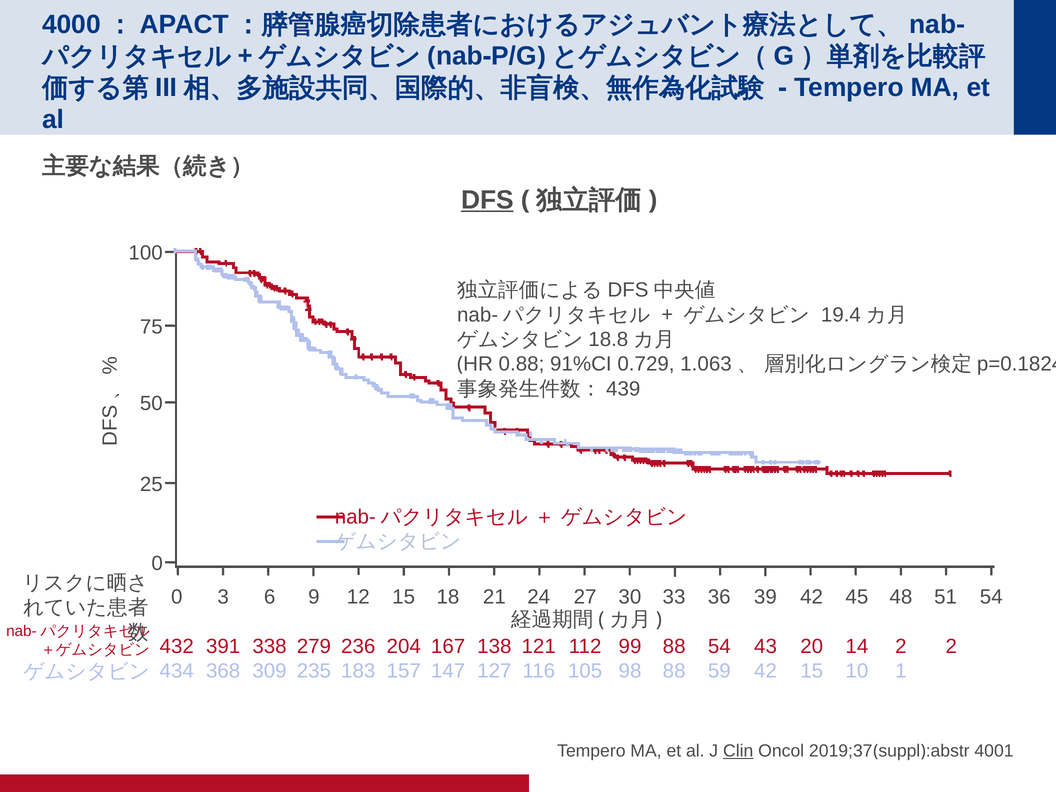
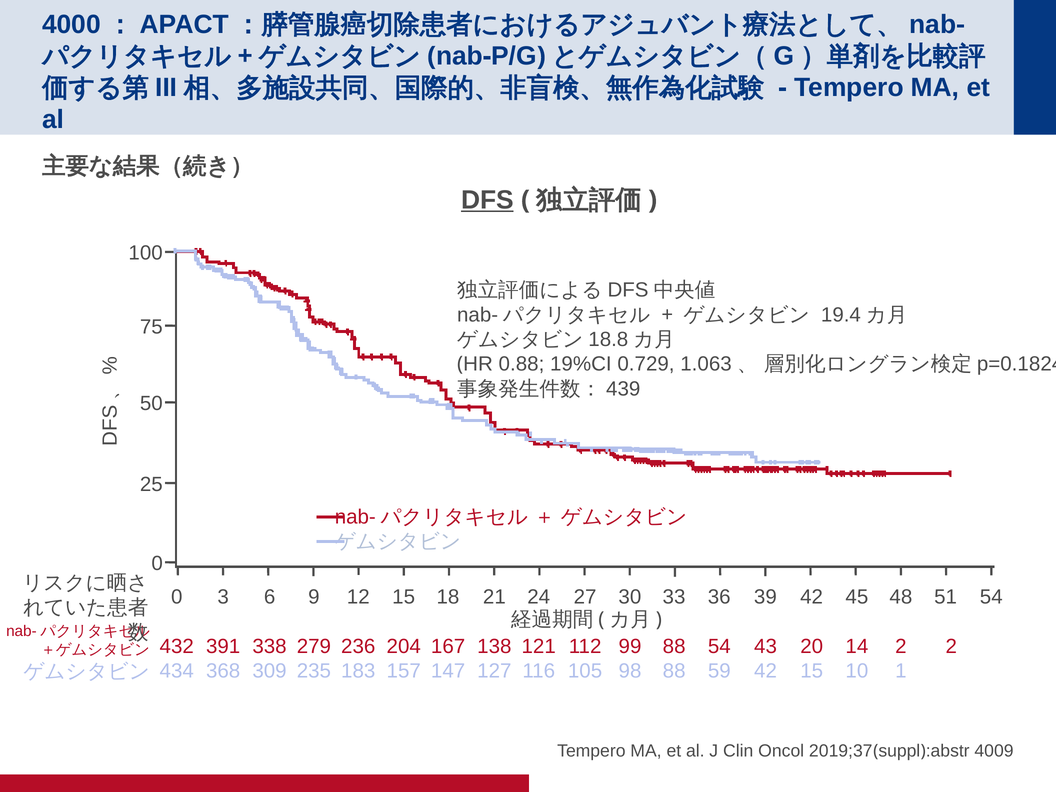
91%CI: 91%CI -> 19%CI
Clin underline: present -> none
4001: 4001 -> 4009
